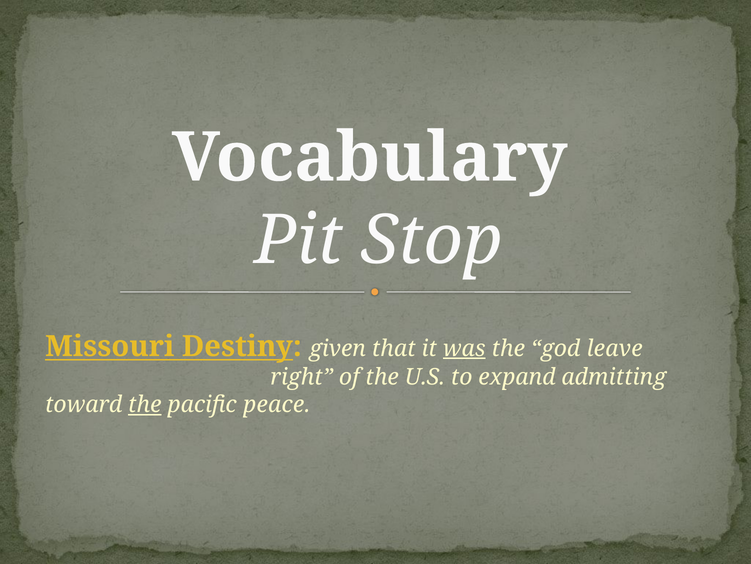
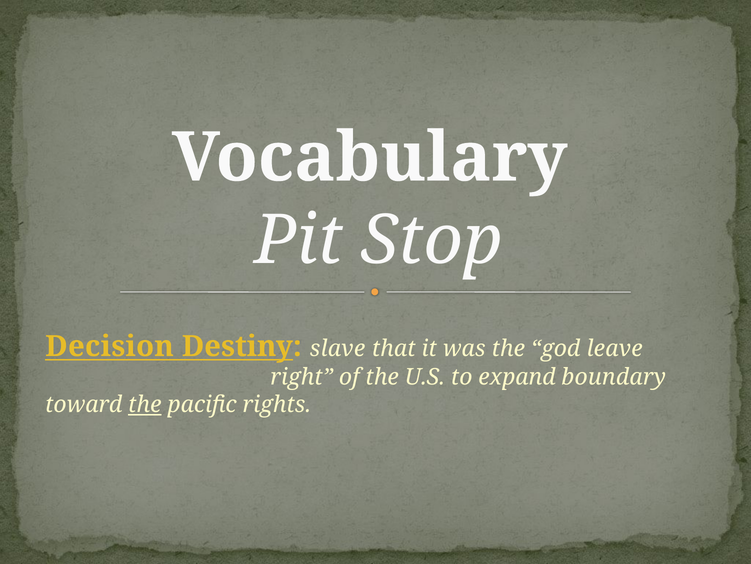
Missouri: Missouri -> Decision
given: given -> slave
was underline: present -> none
admitting: admitting -> boundary
peace: peace -> rights
